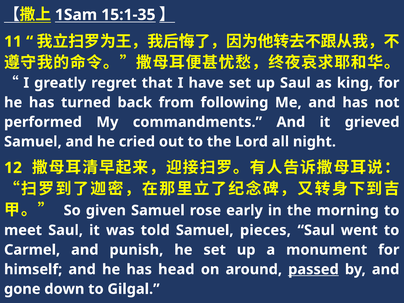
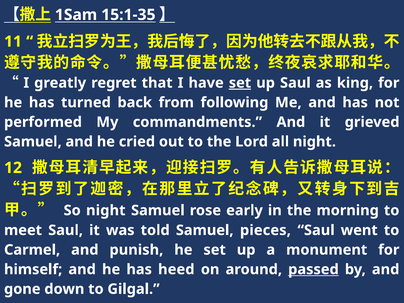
set at (240, 83) underline: none -> present
So given: given -> night
head: head -> heed
